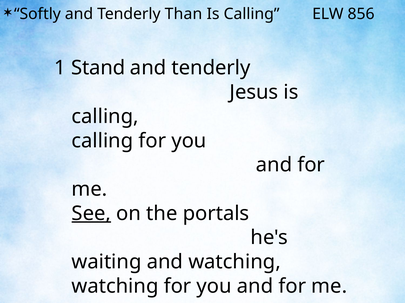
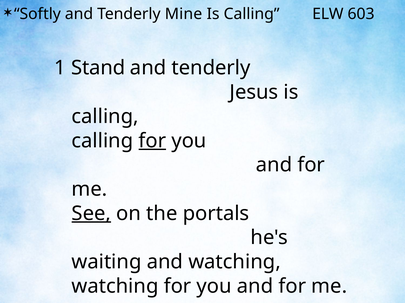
Than: Than -> Mine
856: 856 -> 603
for at (152, 141) underline: none -> present
